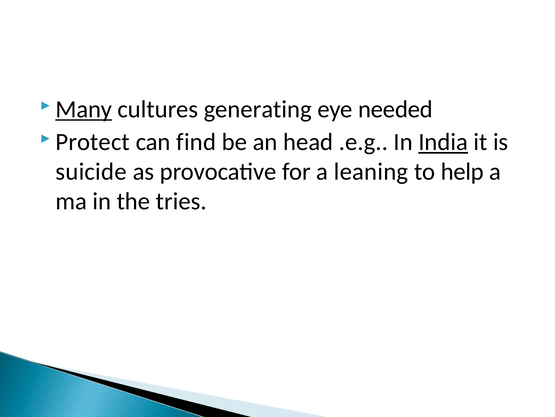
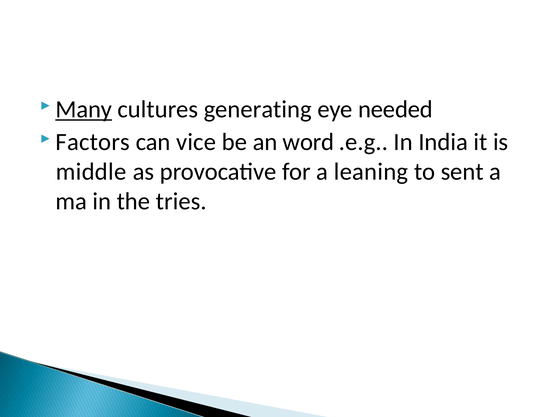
Protect: Protect -> Factors
find: find -> vice
head: head -> word
India underline: present -> none
suicide: suicide -> middle
help: help -> sent
